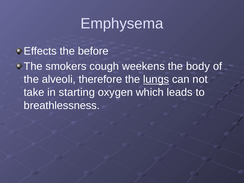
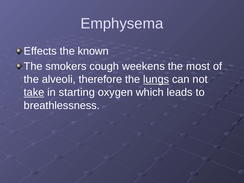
before: before -> known
body: body -> most
take underline: none -> present
